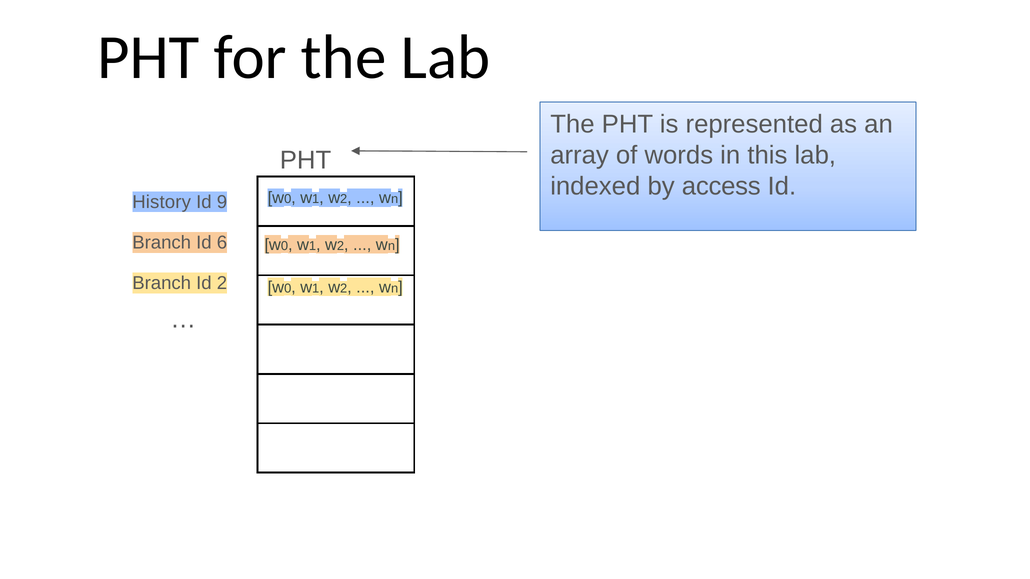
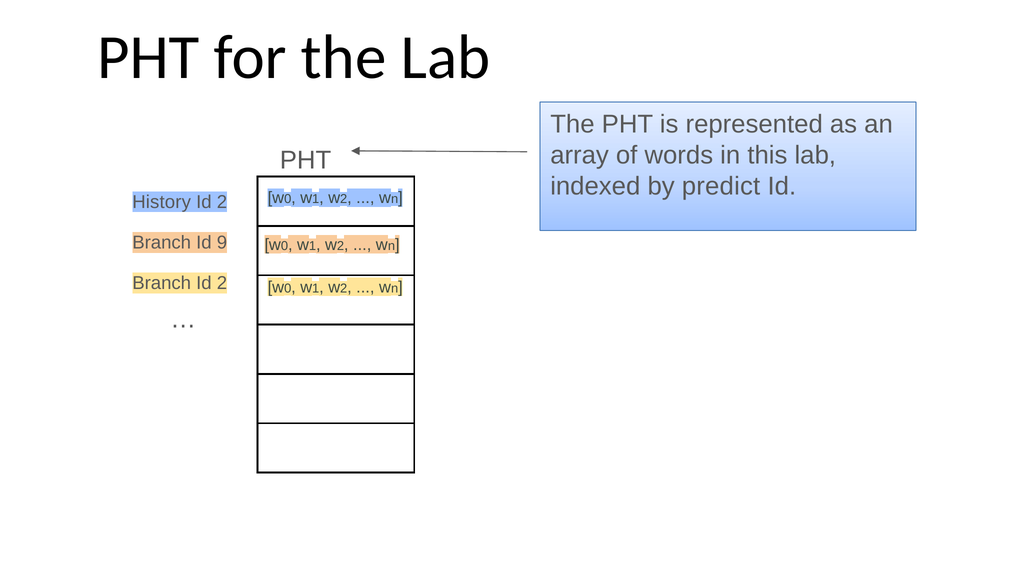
access: access -> predict
9 at (222, 202): 9 -> 2
6: 6 -> 9
